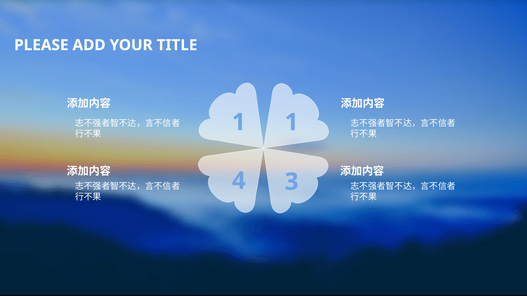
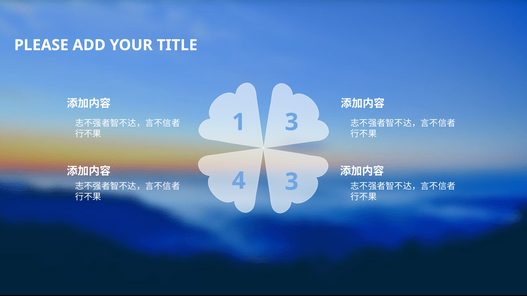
1 1: 1 -> 3
